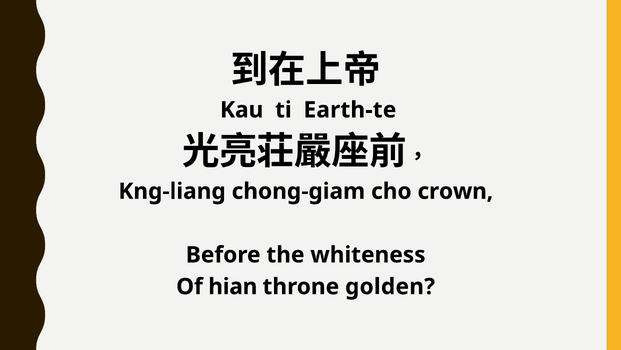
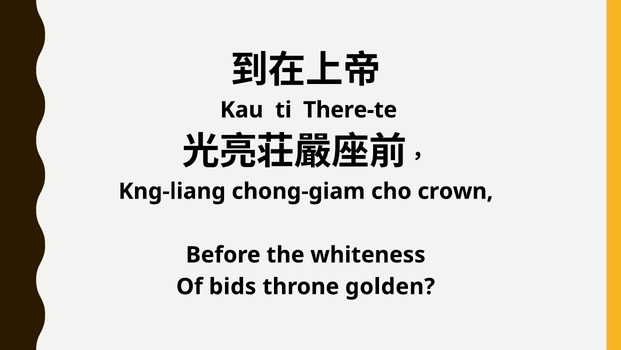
Earth-te: Earth-te -> There-te
hian: hian -> bids
